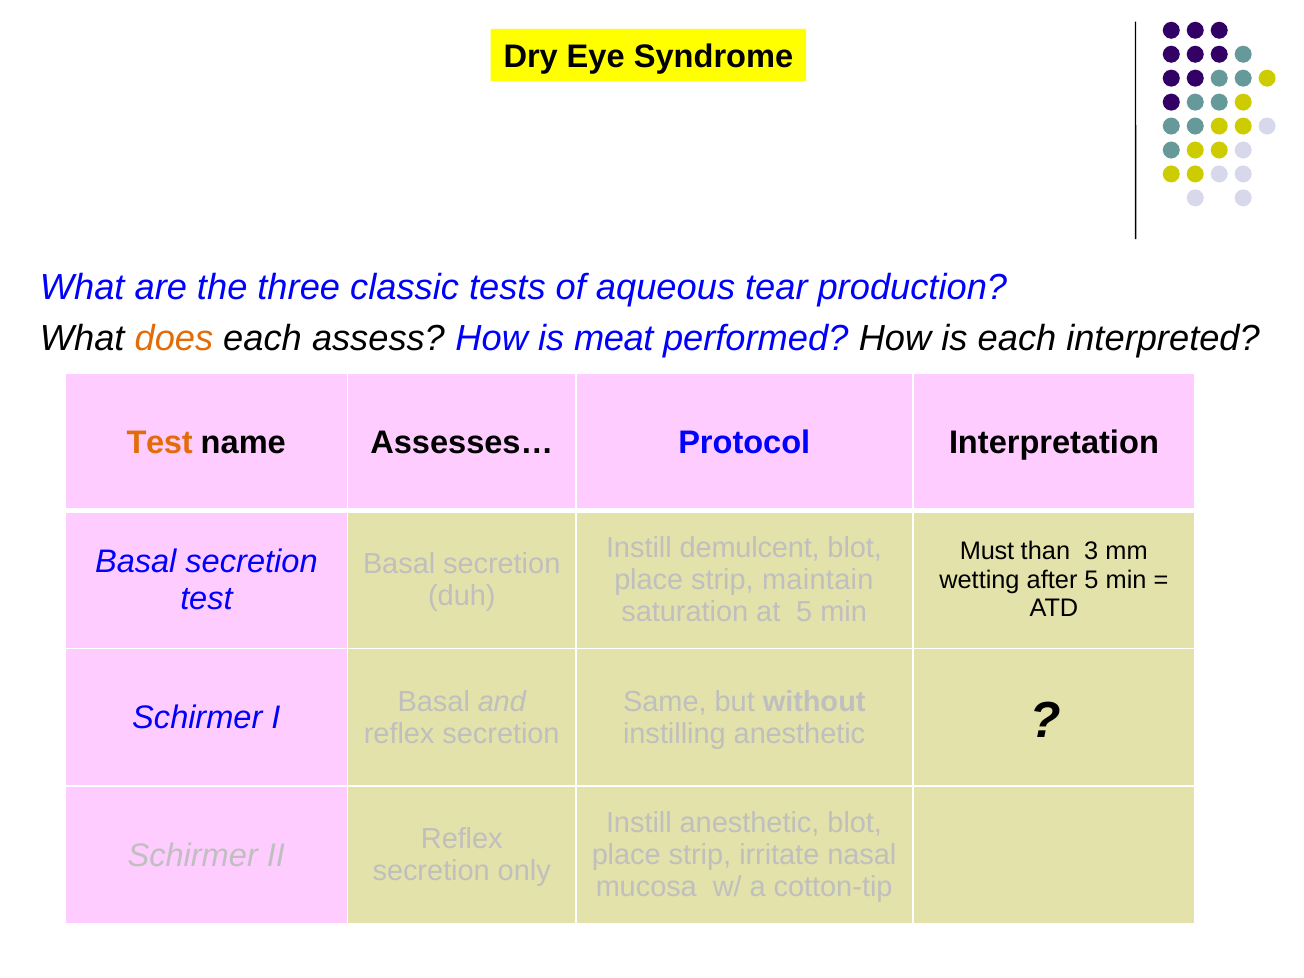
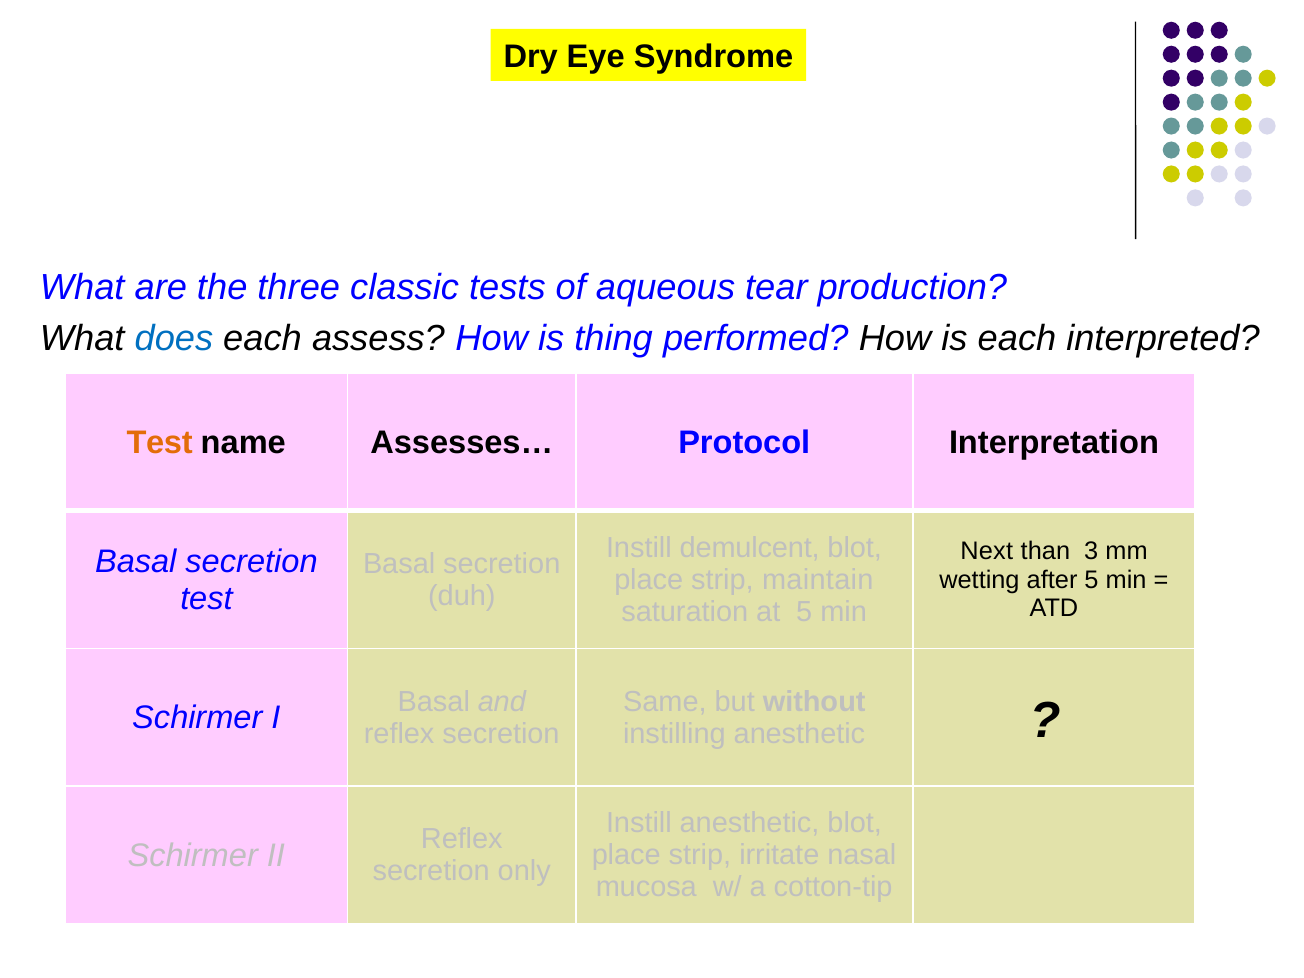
does colour: orange -> blue
meat: meat -> thing
Must: Must -> Next
